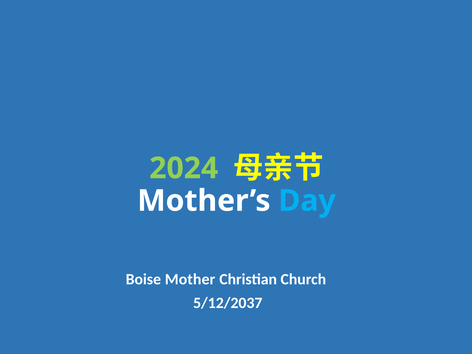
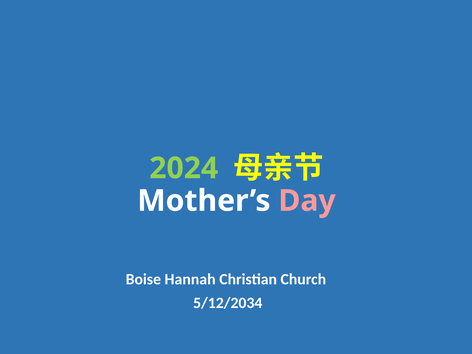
Day colour: light blue -> pink
Mother: Mother -> Hannah
5/12/2037: 5/12/2037 -> 5/12/2034
